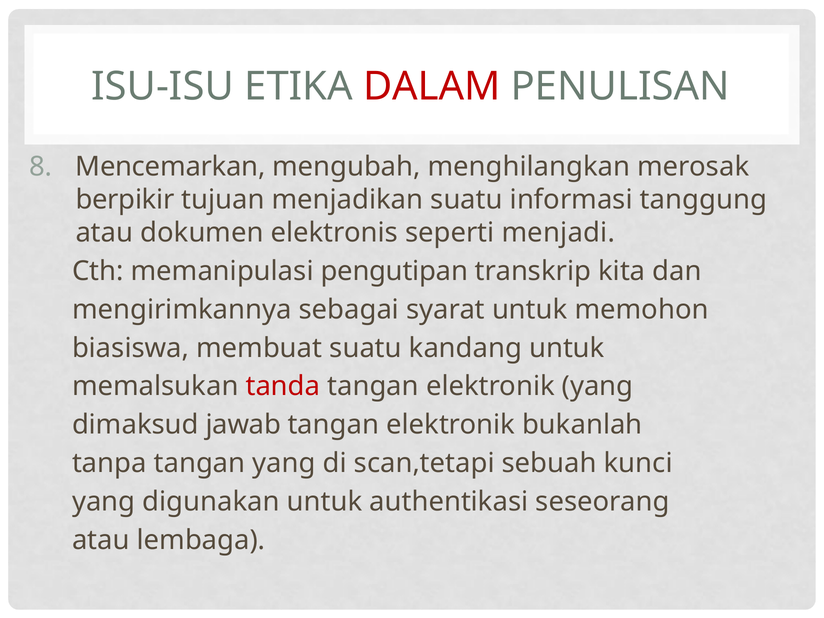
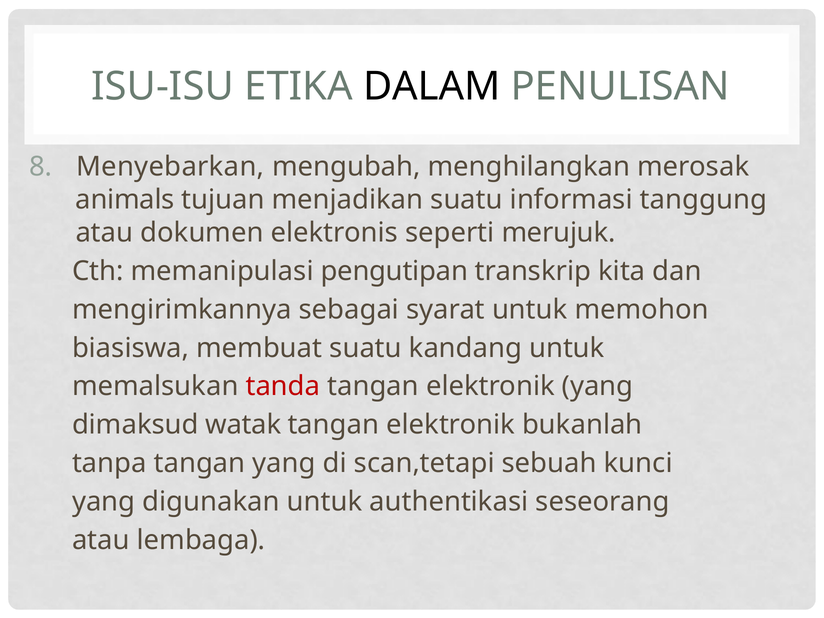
DALAM colour: red -> black
Mencemarkan: Mencemarkan -> Menyebarkan
berpikir: berpikir -> animals
menjadi: menjadi -> merujuk
jawab: jawab -> watak
